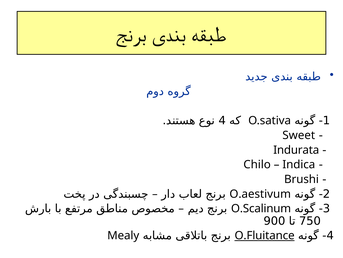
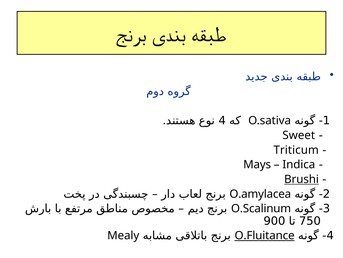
Indurata: Indurata -> Triticum
Chilo: Chilo -> Mays
Brushi underline: none -> present
O.aestivum: O.aestivum -> O.amylacea
